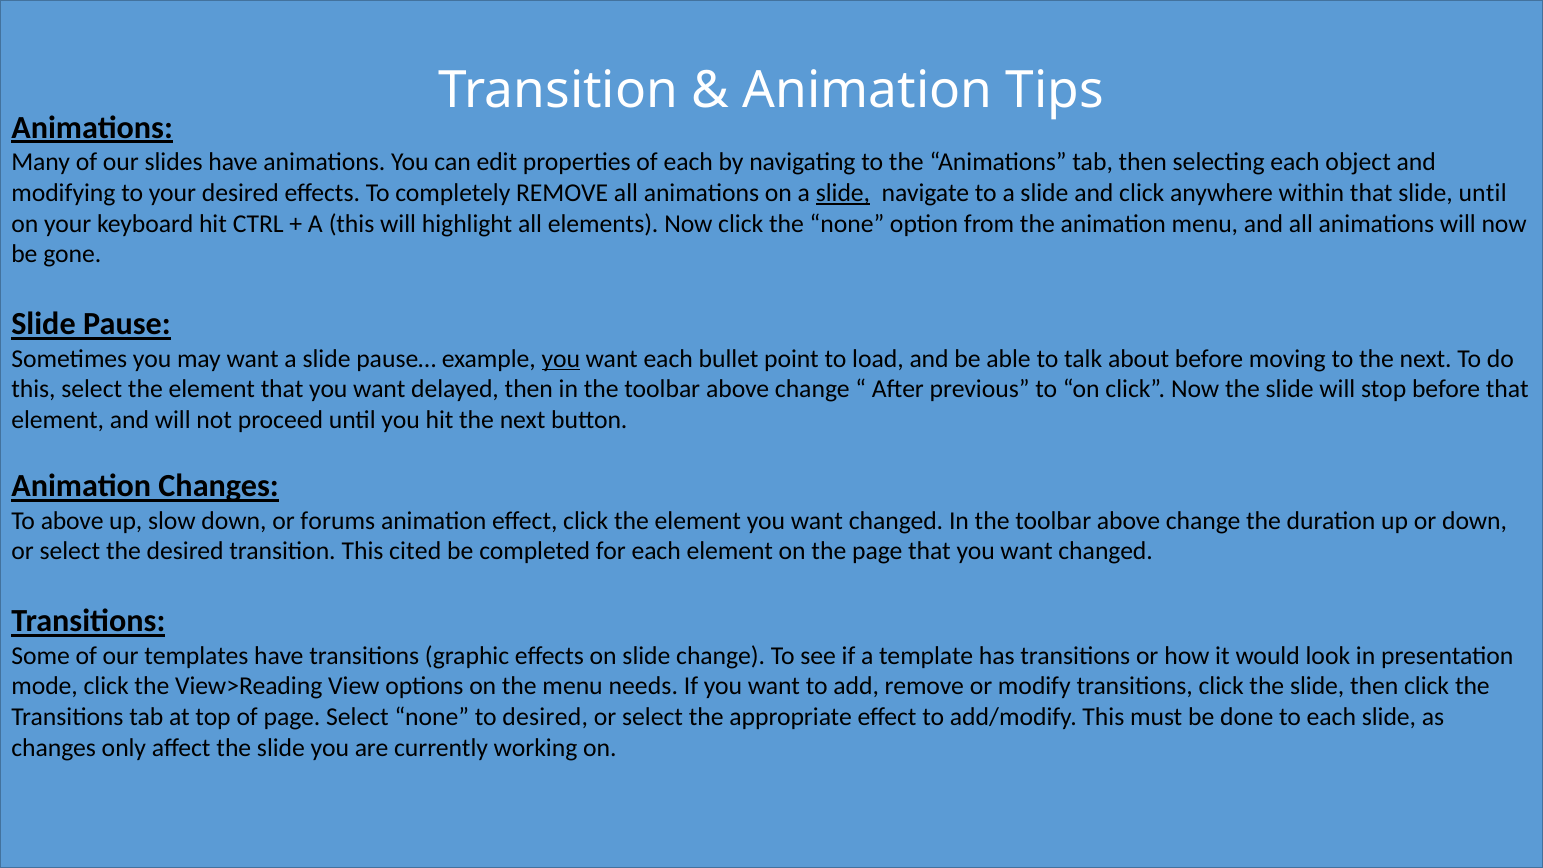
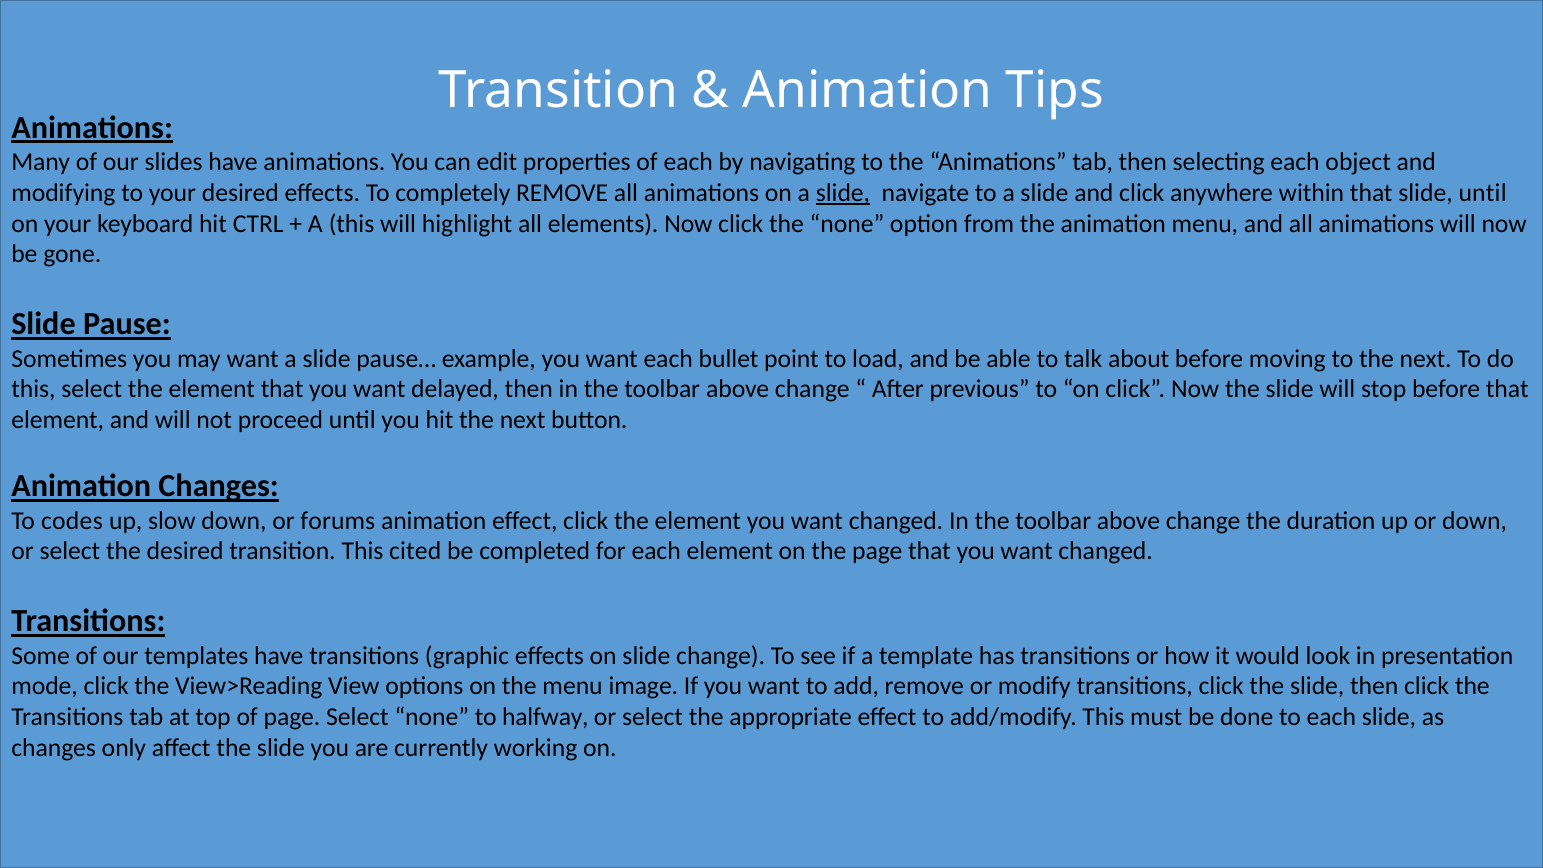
you at (561, 359) underline: present -> none
To above: above -> codes
needs: needs -> image
to desired: desired -> halfway
